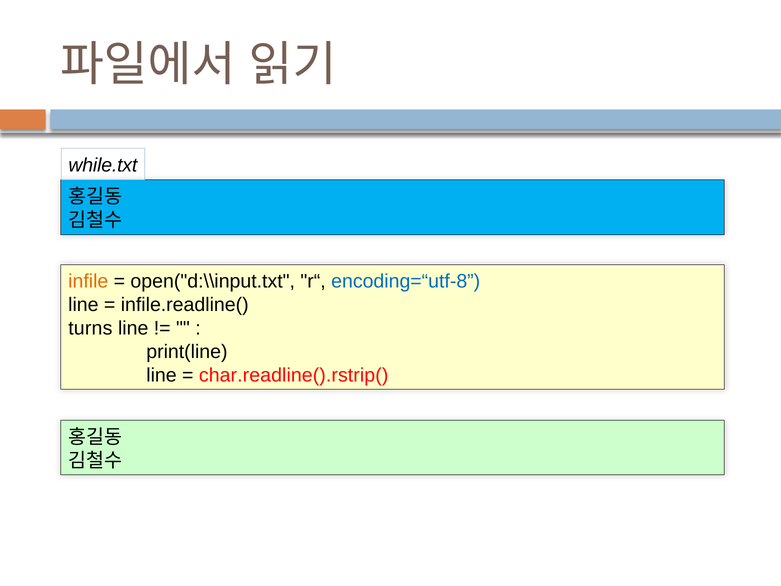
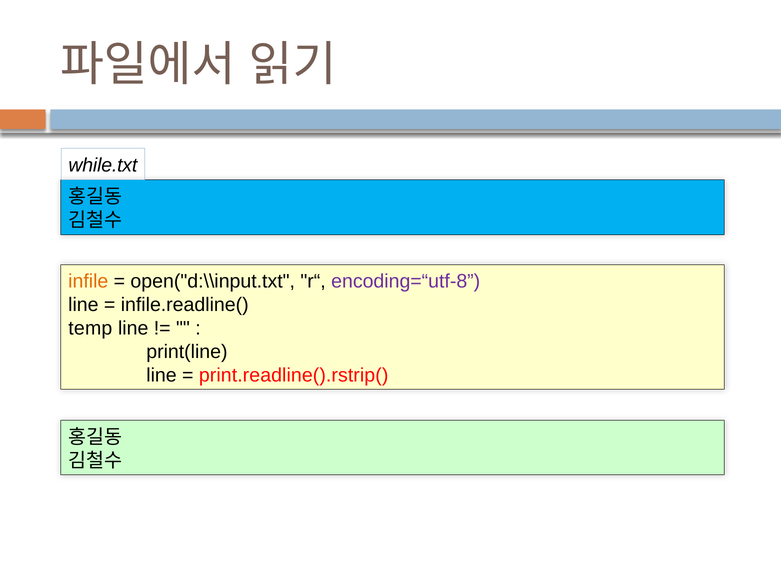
encoding=“utf-8 colour: blue -> purple
turns: turns -> temp
char.readline().rstrip(: char.readline().rstrip( -> print.readline().rstrip(
